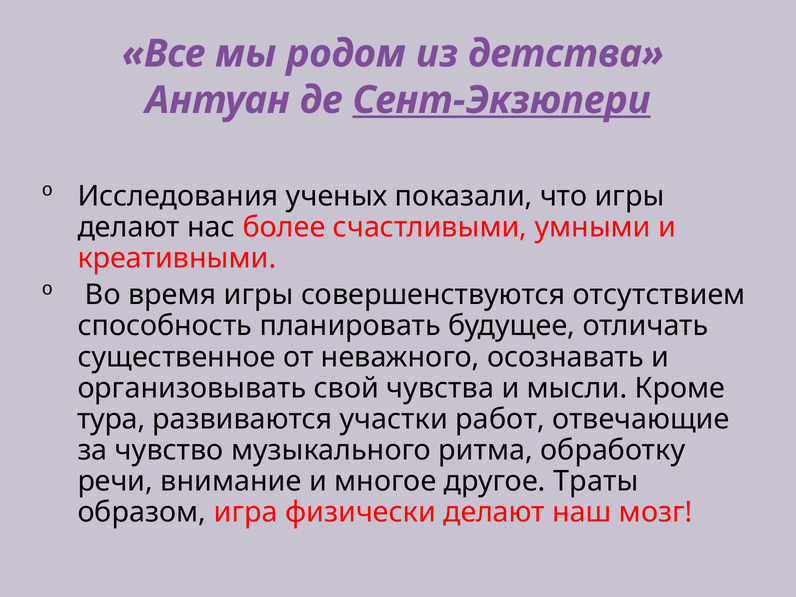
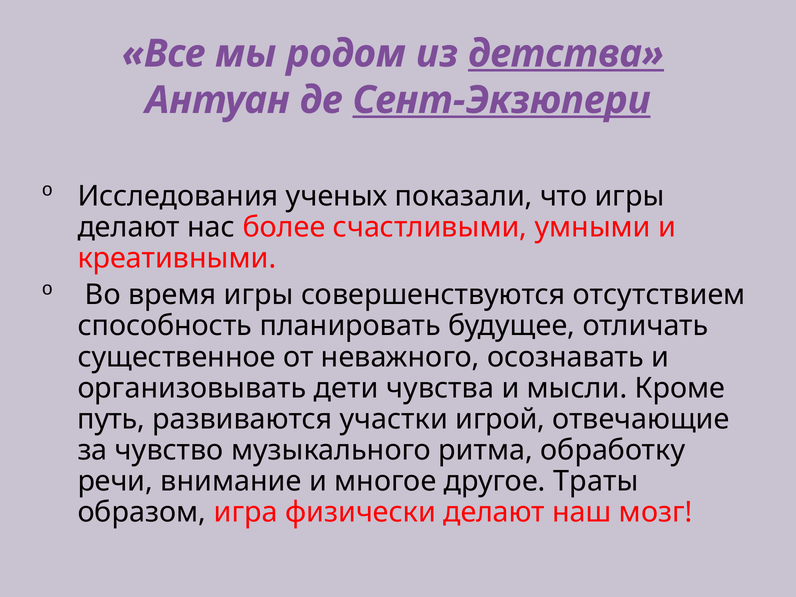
детства underline: none -> present
свой: свой -> дети
тура: тура -> путь
работ: работ -> игрой
